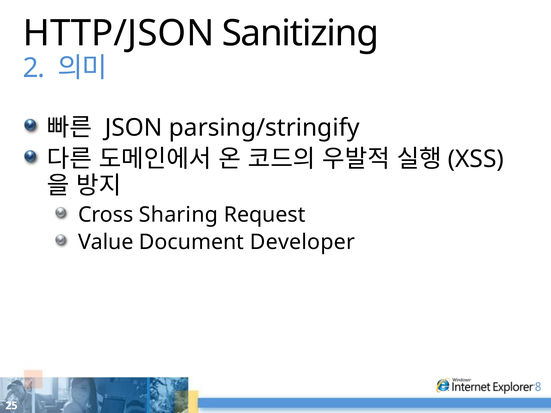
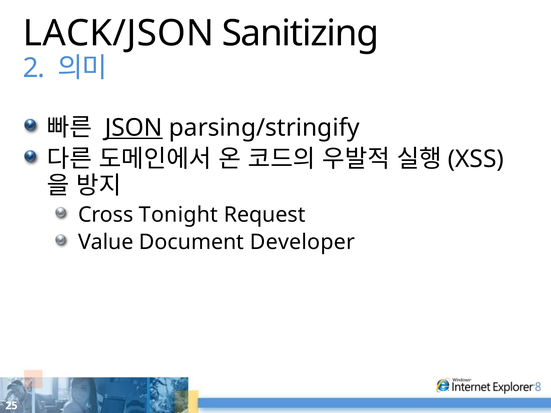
HTTP/JSON: HTTP/JSON -> LACK/JSON
JSON underline: none -> present
Sharing: Sharing -> Tonight
